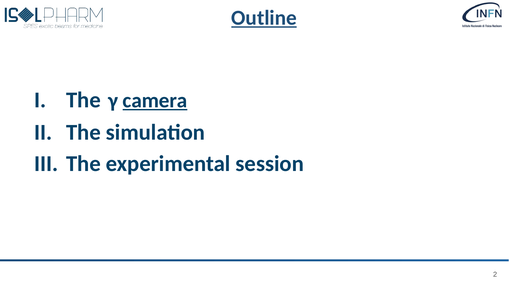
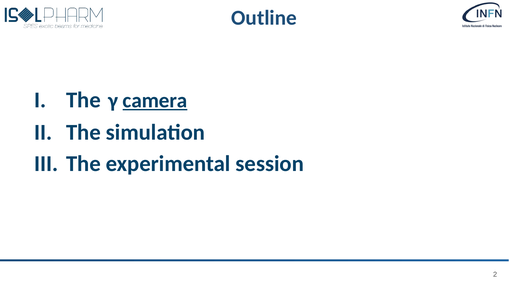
Outline underline: present -> none
